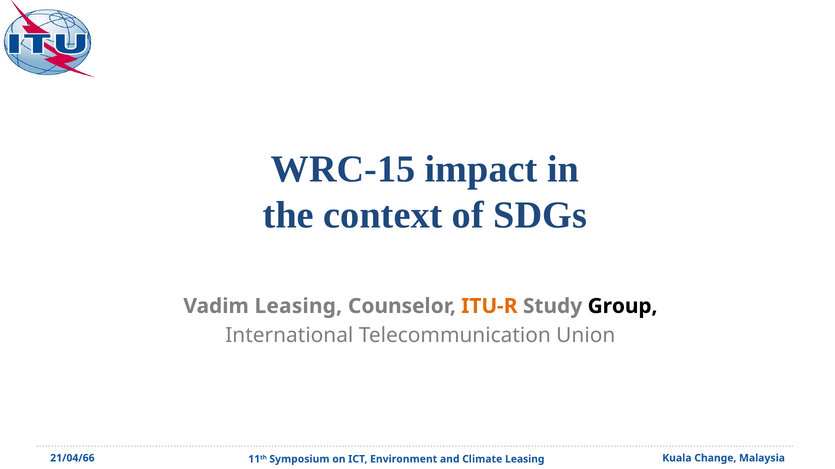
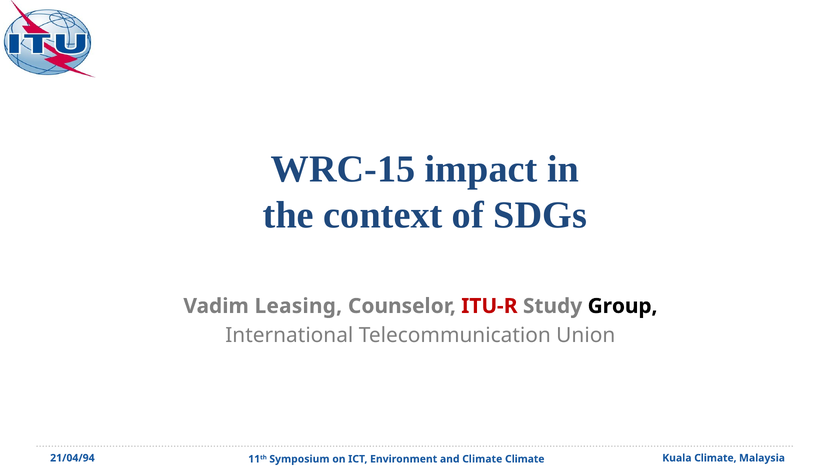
ITU-R colour: orange -> red
21/04/66: 21/04/66 -> 21/04/94
Climate Leasing: Leasing -> Climate
Kuala Change: Change -> Climate
